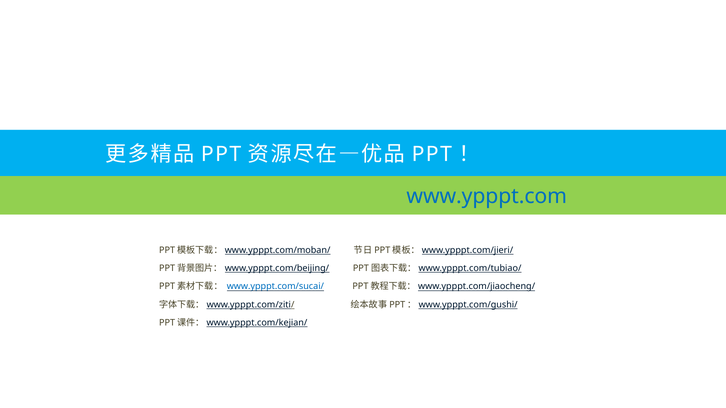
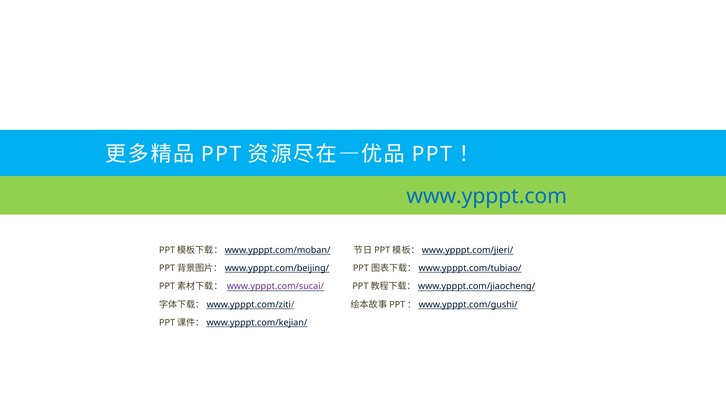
www.ypppt.com/sucai/ colour: blue -> purple
